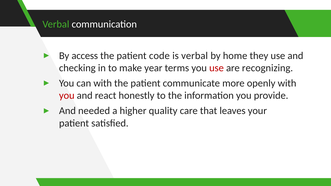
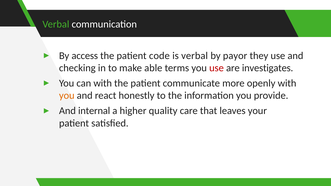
home: home -> payor
year: year -> able
recognizing: recognizing -> investigates
you at (67, 96) colour: red -> orange
needed: needed -> internal
